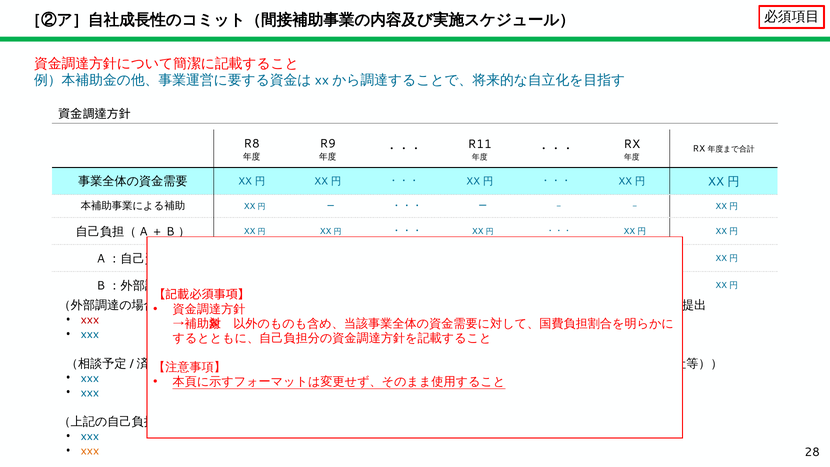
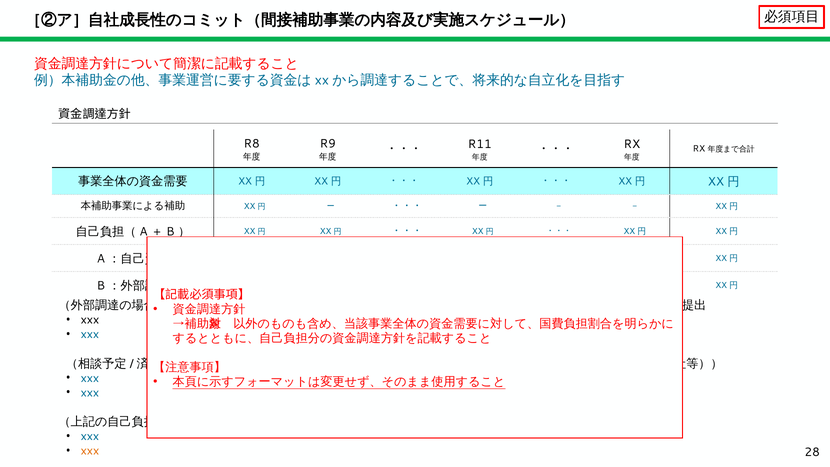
xxx at (90, 320) colour: red -> black
